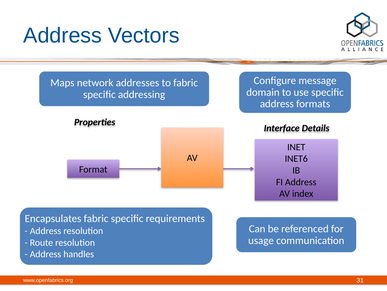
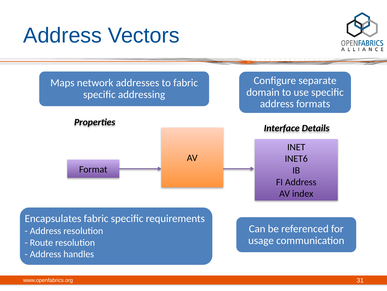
message: message -> separate
